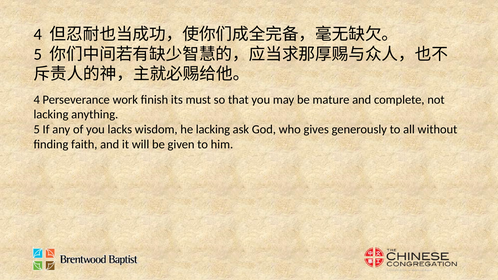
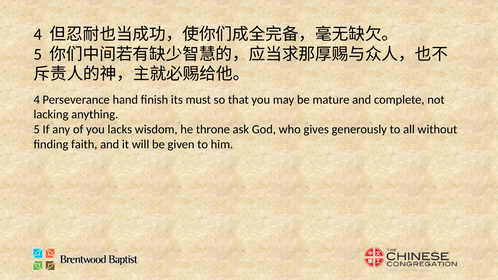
work: work -> hand
he lacking: lacking -> throne
